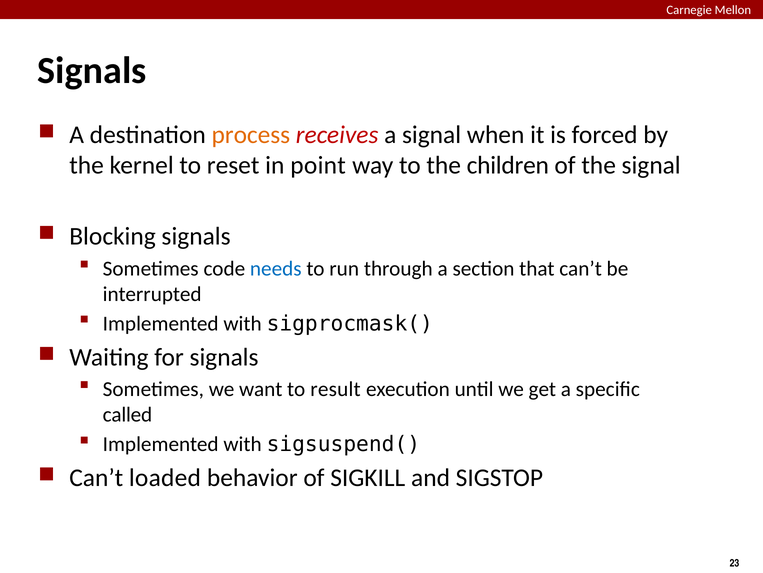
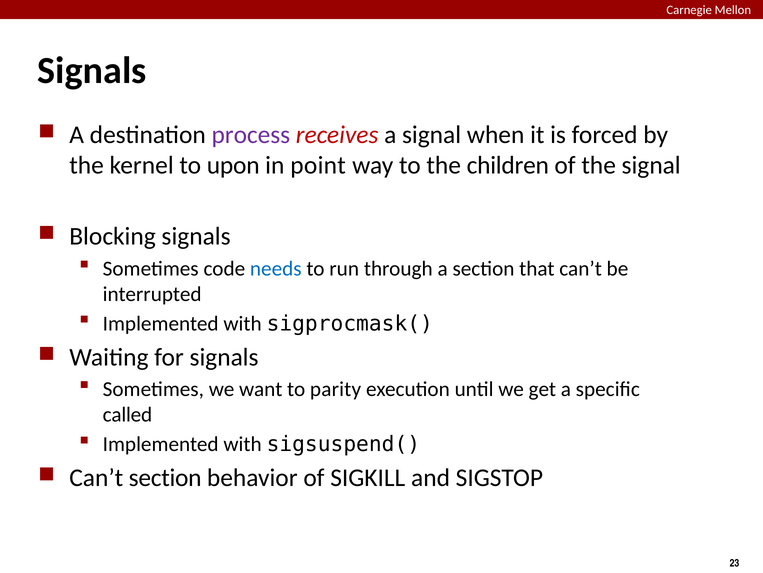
process colour: orange -> purple
reset: reset -> upon
result: result -> parity
Can’t loaded: loaded -> section
